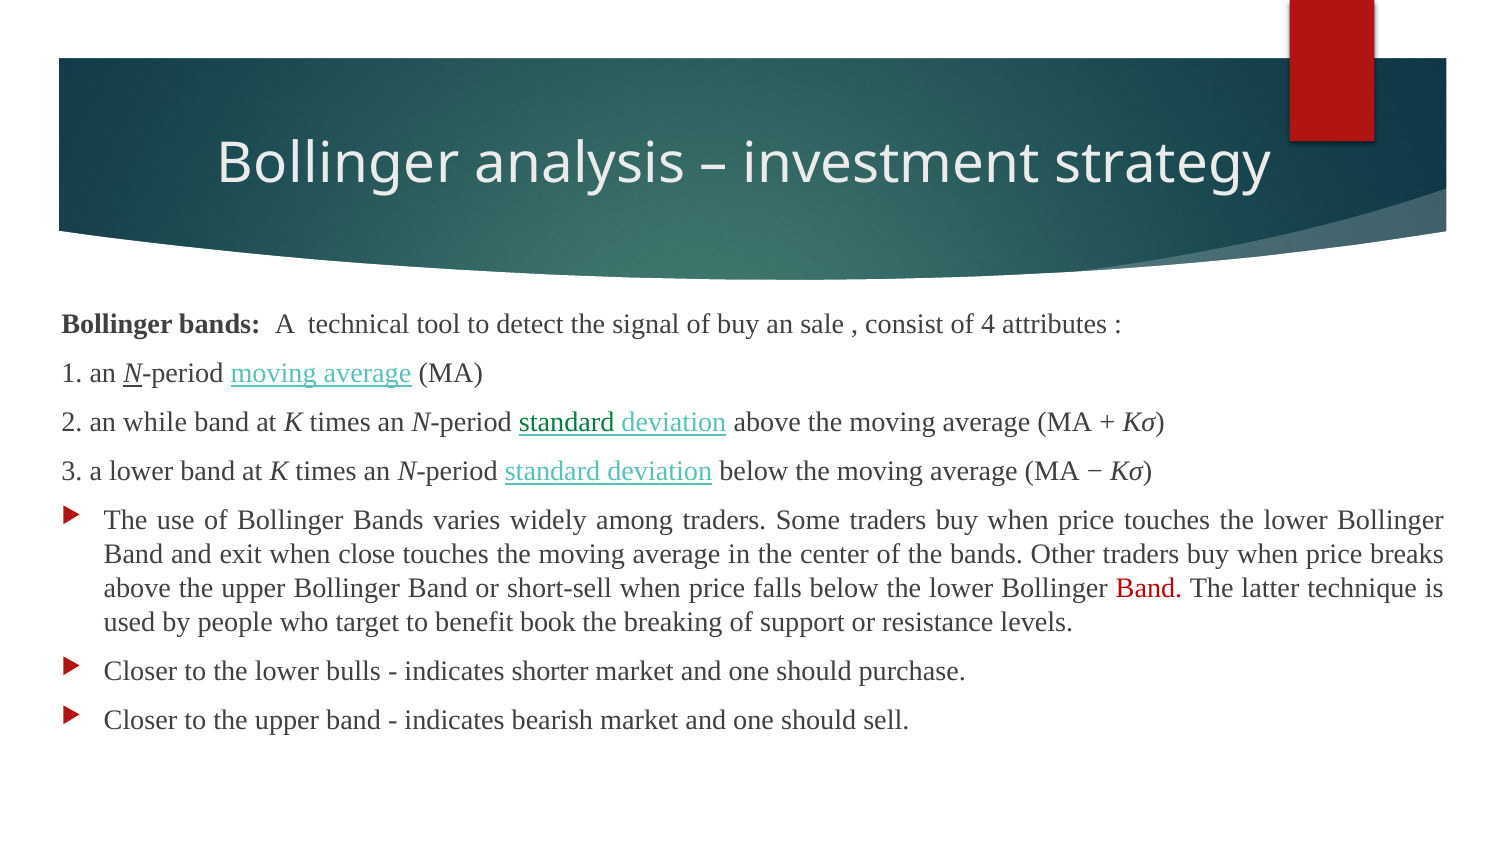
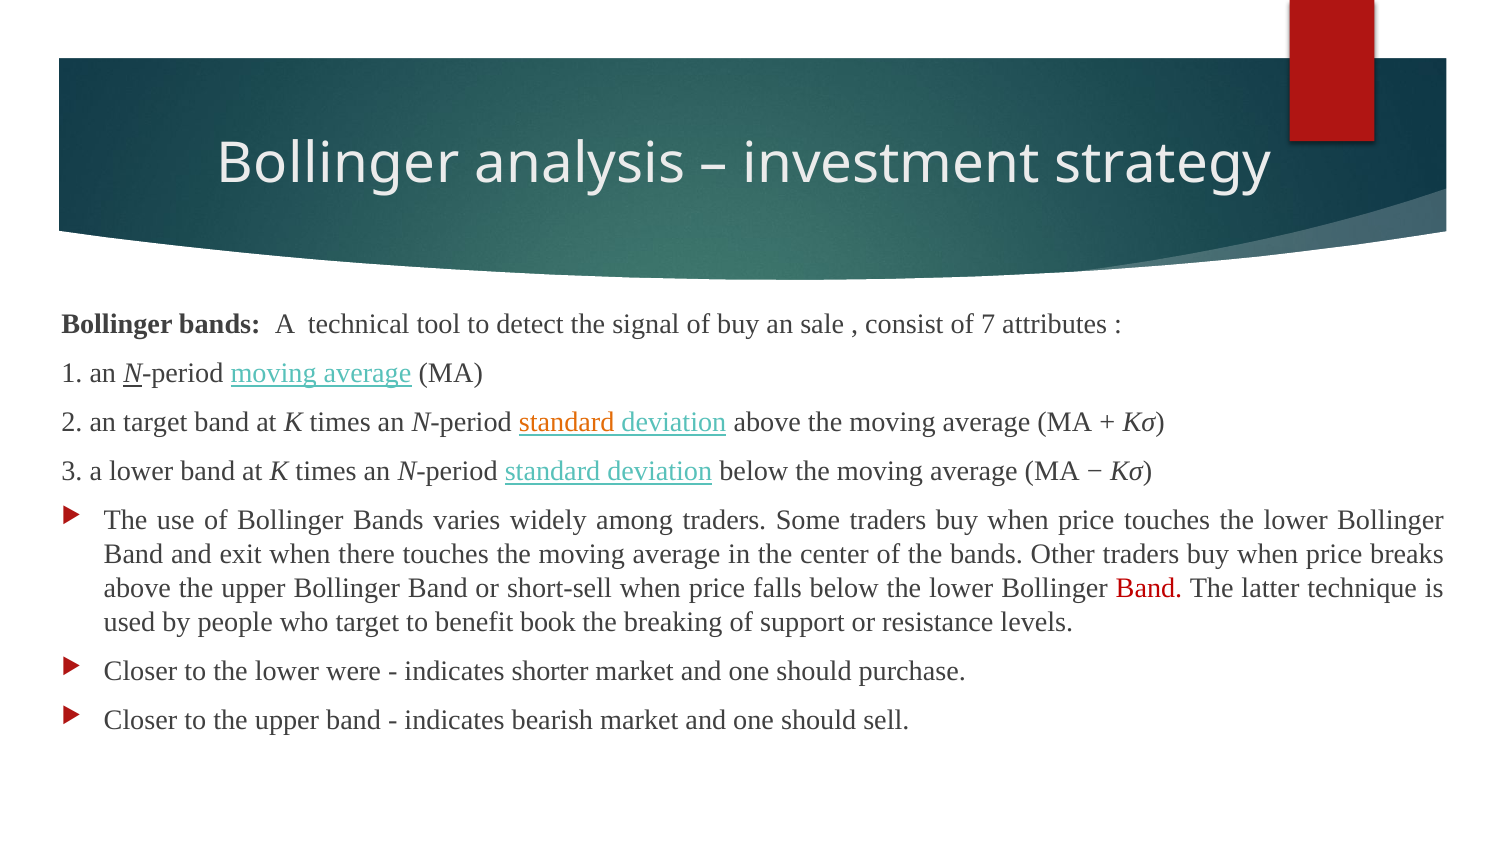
4: 4 -> 7
an while: while -> target
standard at (567, 423) colour: green -> orange
close: close -> there
bulls: bulls -> were
